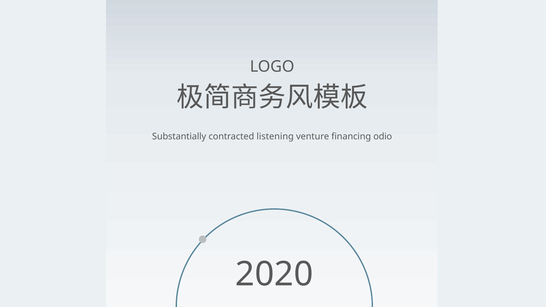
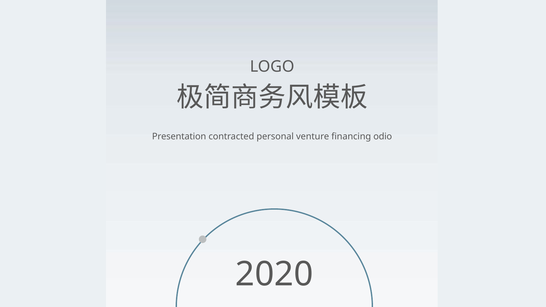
Substantially: Substantially -> Presentation
listening: listening -> personal
